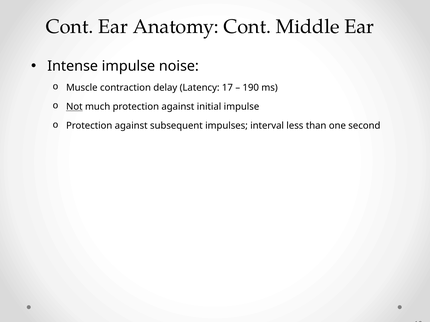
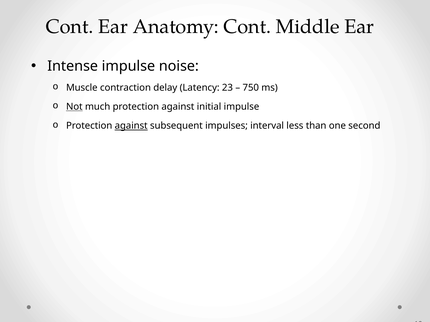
17: 17 -> 23
190: 190 -> 750
against at (131, 126) underline: none -> present
